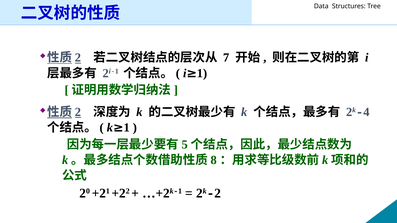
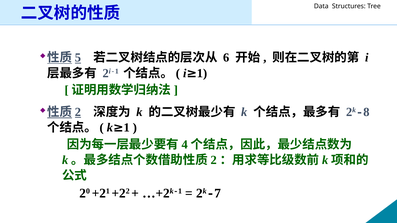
2 at (78, 58): 2 -> 5
7: 7 -> 6
4: 4 -> 8
5: 5 -> 4
8 at (214, 160): 8 -> 2
2 at (218, 193): 2 -> 7
